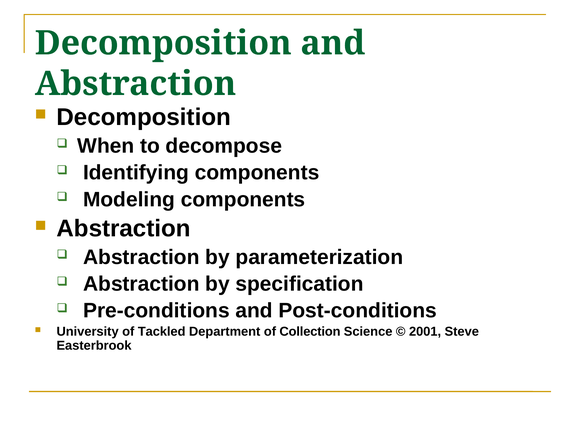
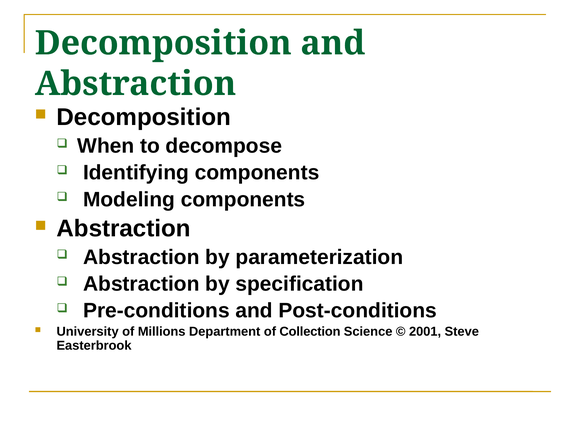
Tackled: Tackled -> Millions
